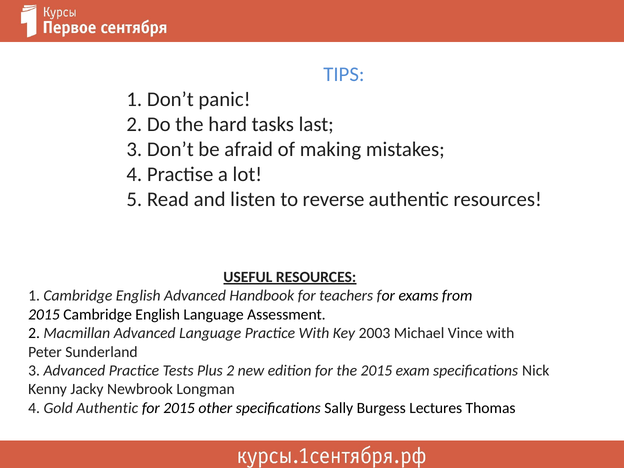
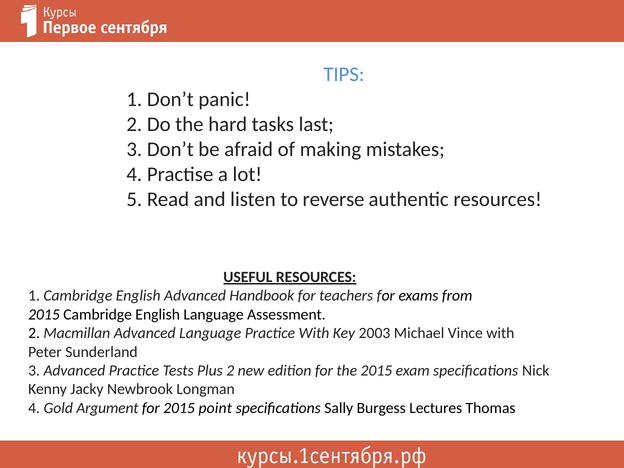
Gold Authentic: Authentic -> Argument
other: other -> point
